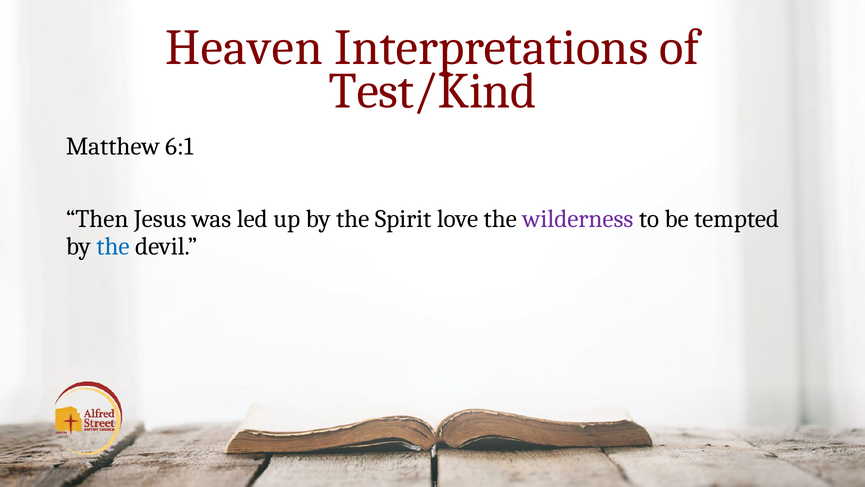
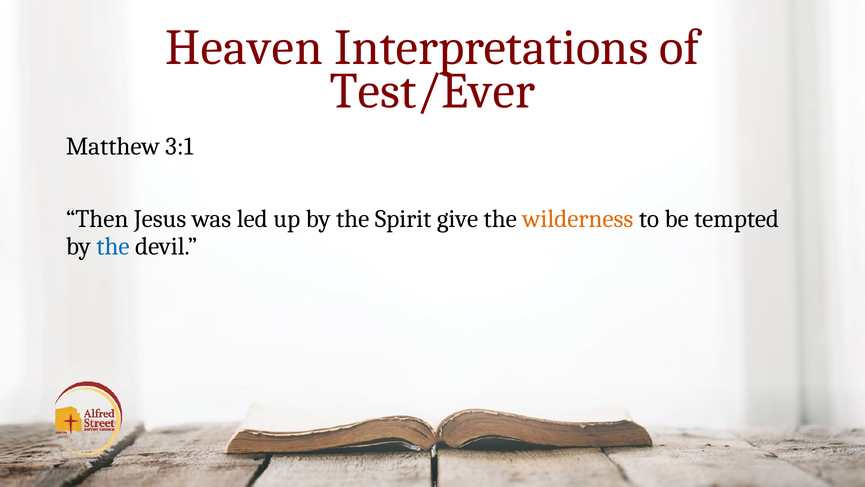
Test/Kind: Test/Kind -> Test/Ever
6:1: 6:1 -> 3:1
love: love -> give
wilderness colour: purple -> orange
